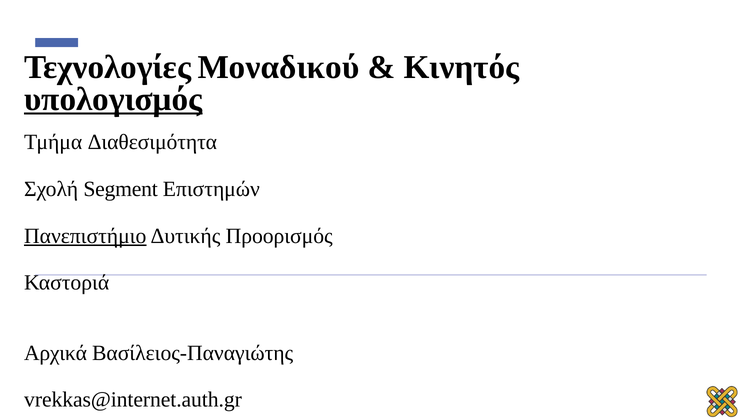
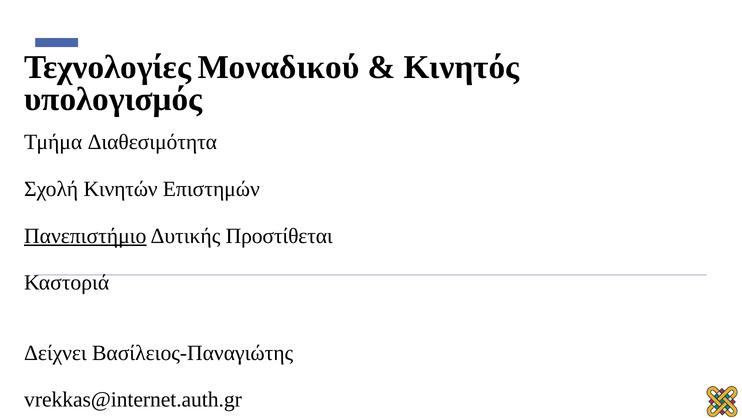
υπολογισμός underline: present -> none
Segment: Segment -> Κινητών
Προορισμός: Προορισμός -> Προστίθεται
Αρχικά: Αρχικά -> Δείχνει
